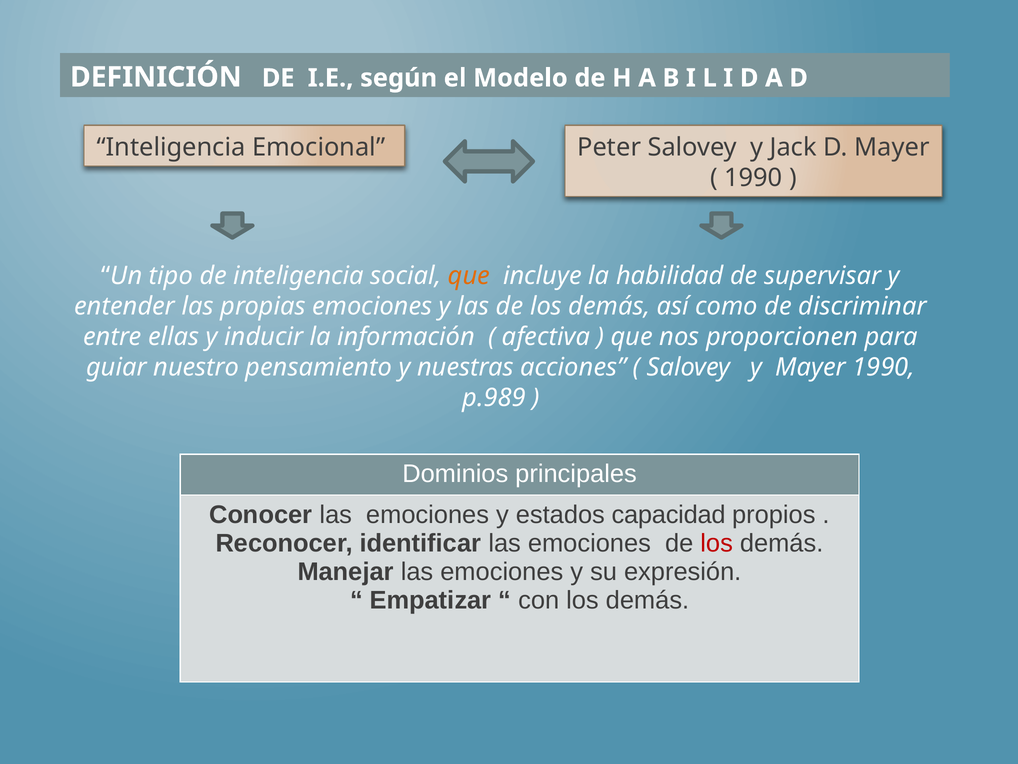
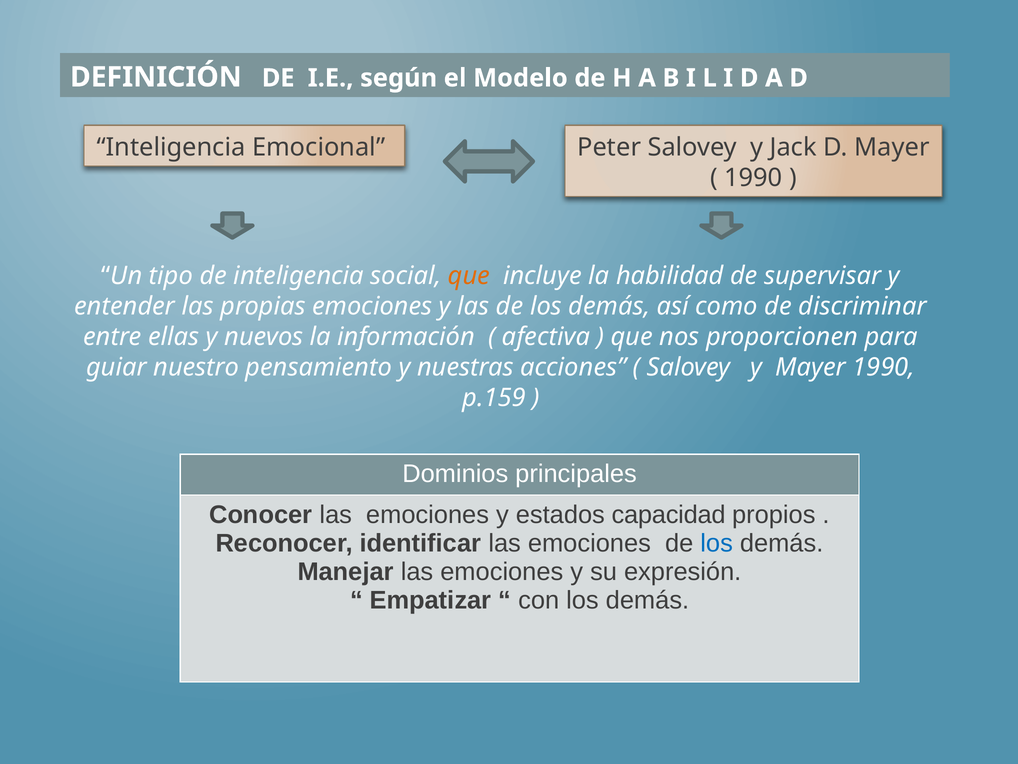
inducir: inducir -> nuevos
p.989: p.989 -> p.159
los at (717, 543) colour: red -> blue
